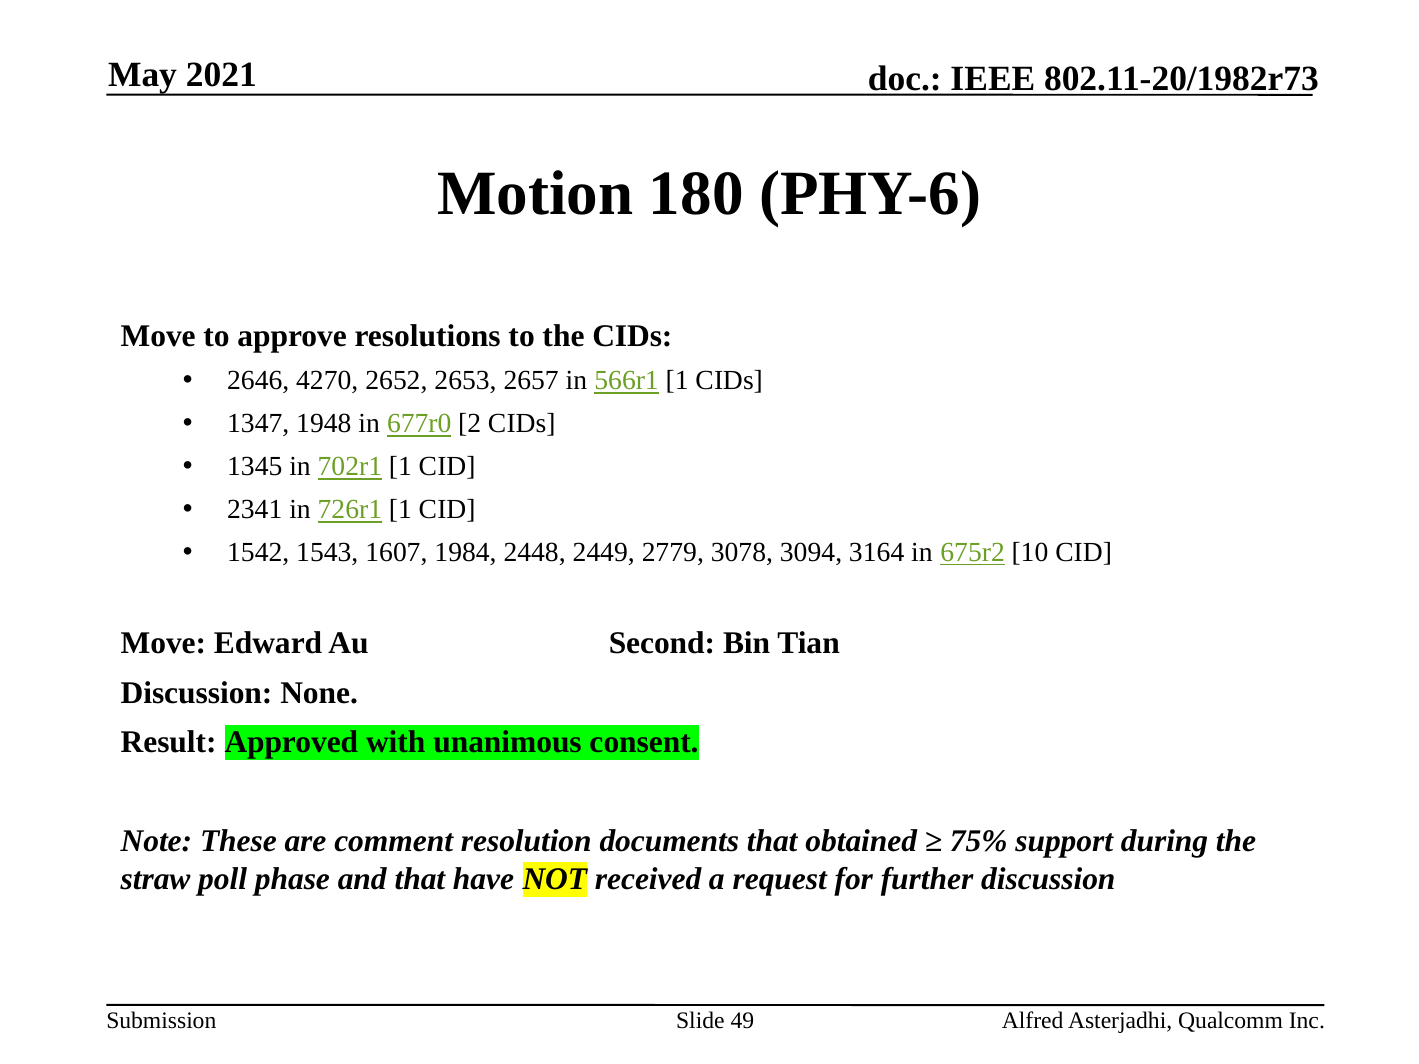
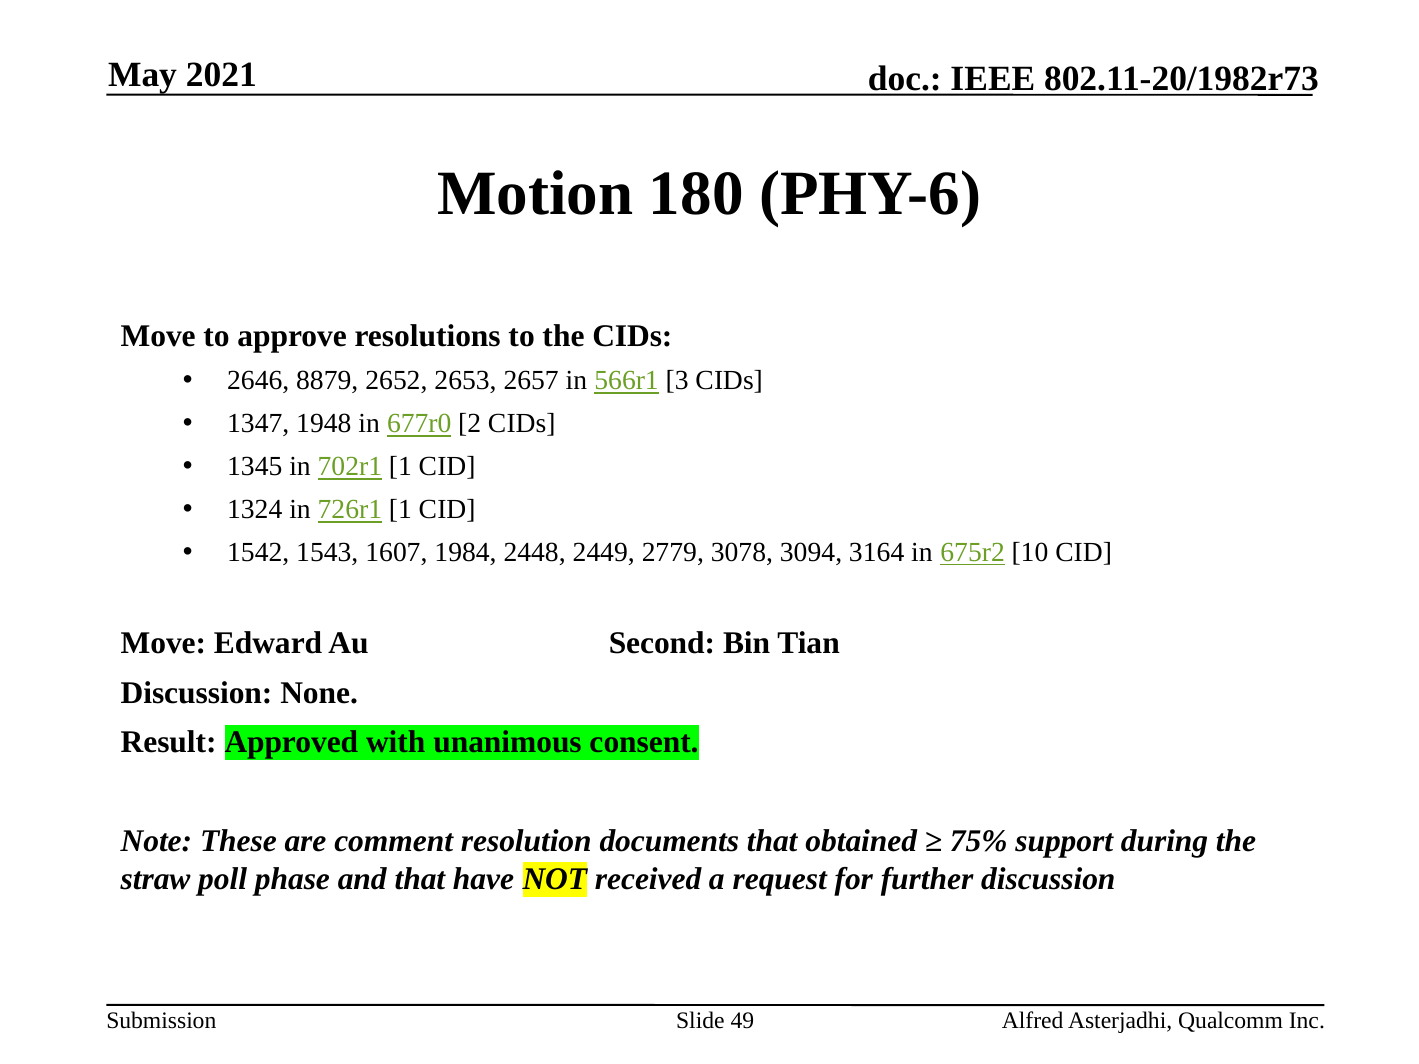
4270: 4270 -> 8879
566r1 1: 1 -> 3
2341: 2341 -> 1324
